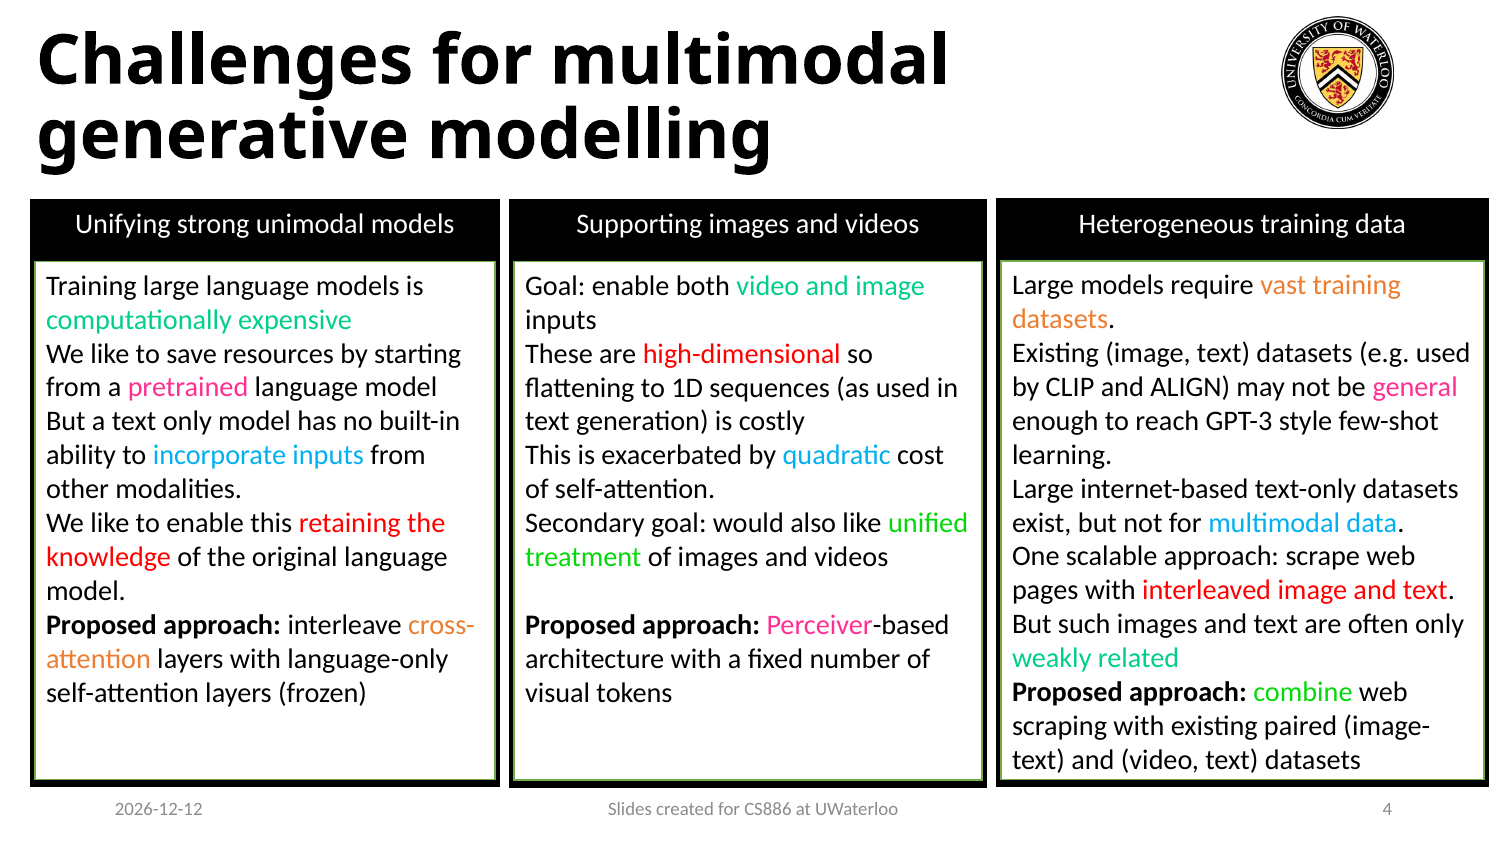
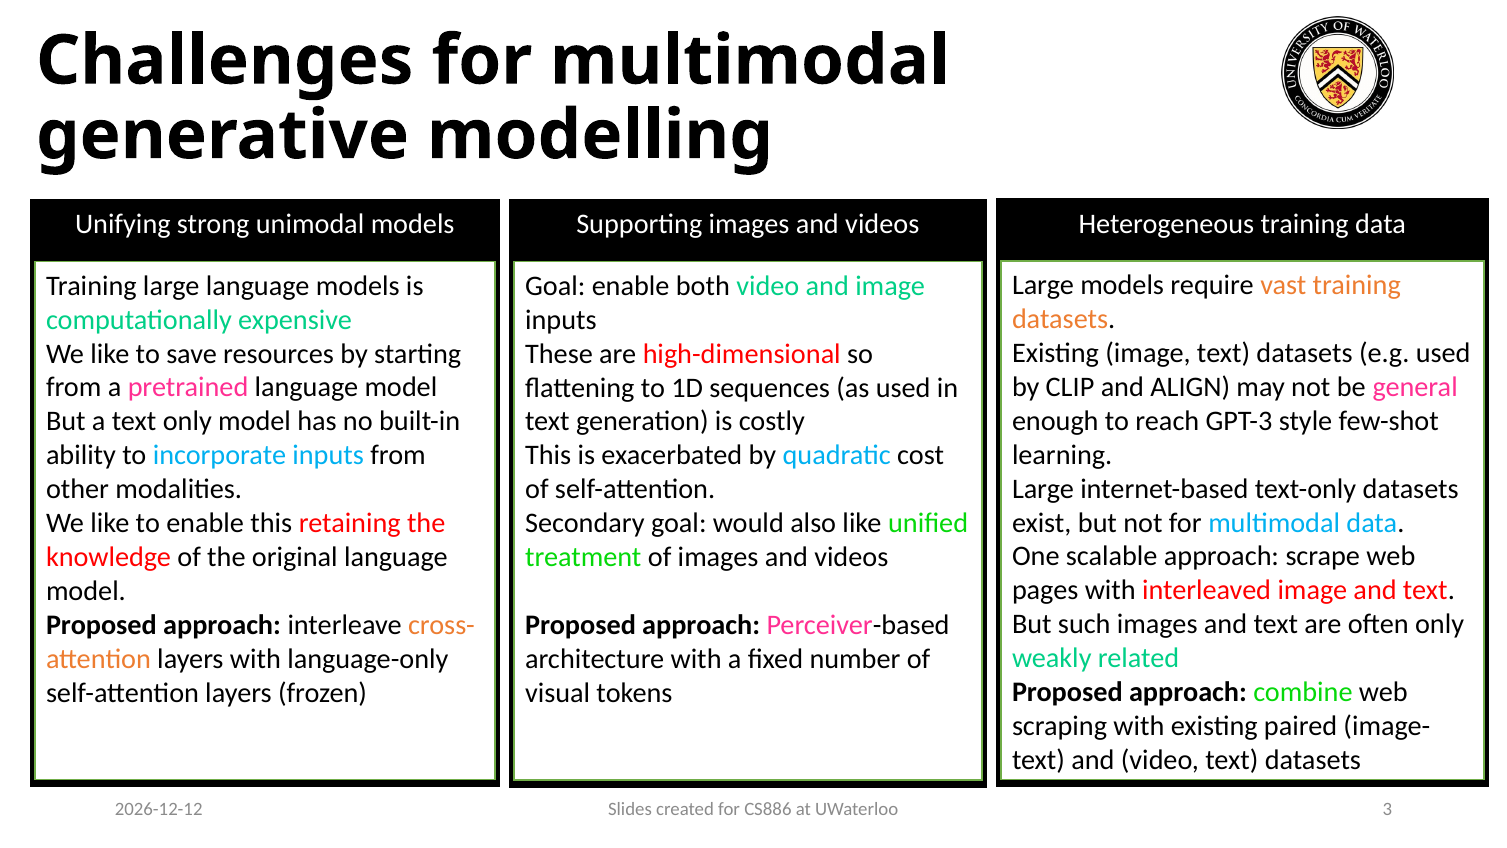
4: 4 -> 3
